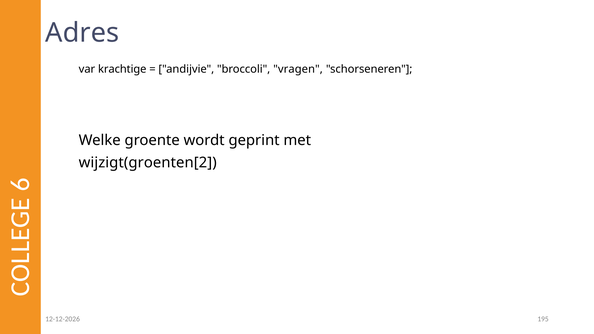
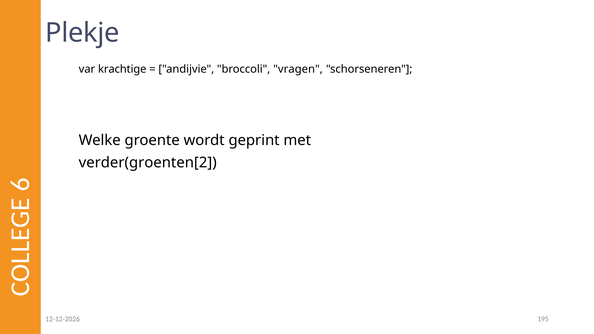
Adres: Adres -> Plekje
wijzigt(groenten[2: wijzigt(groenten[2 -> verder(groenten[2
